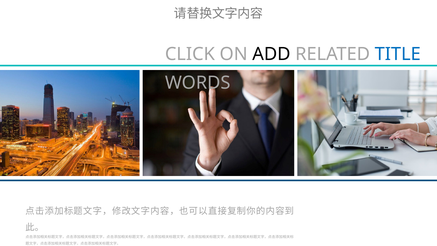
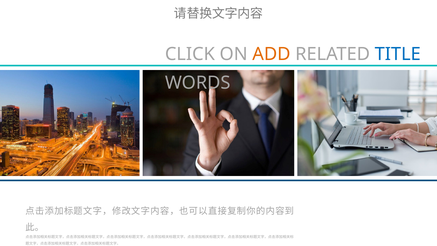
ADD colour: black -> orange
